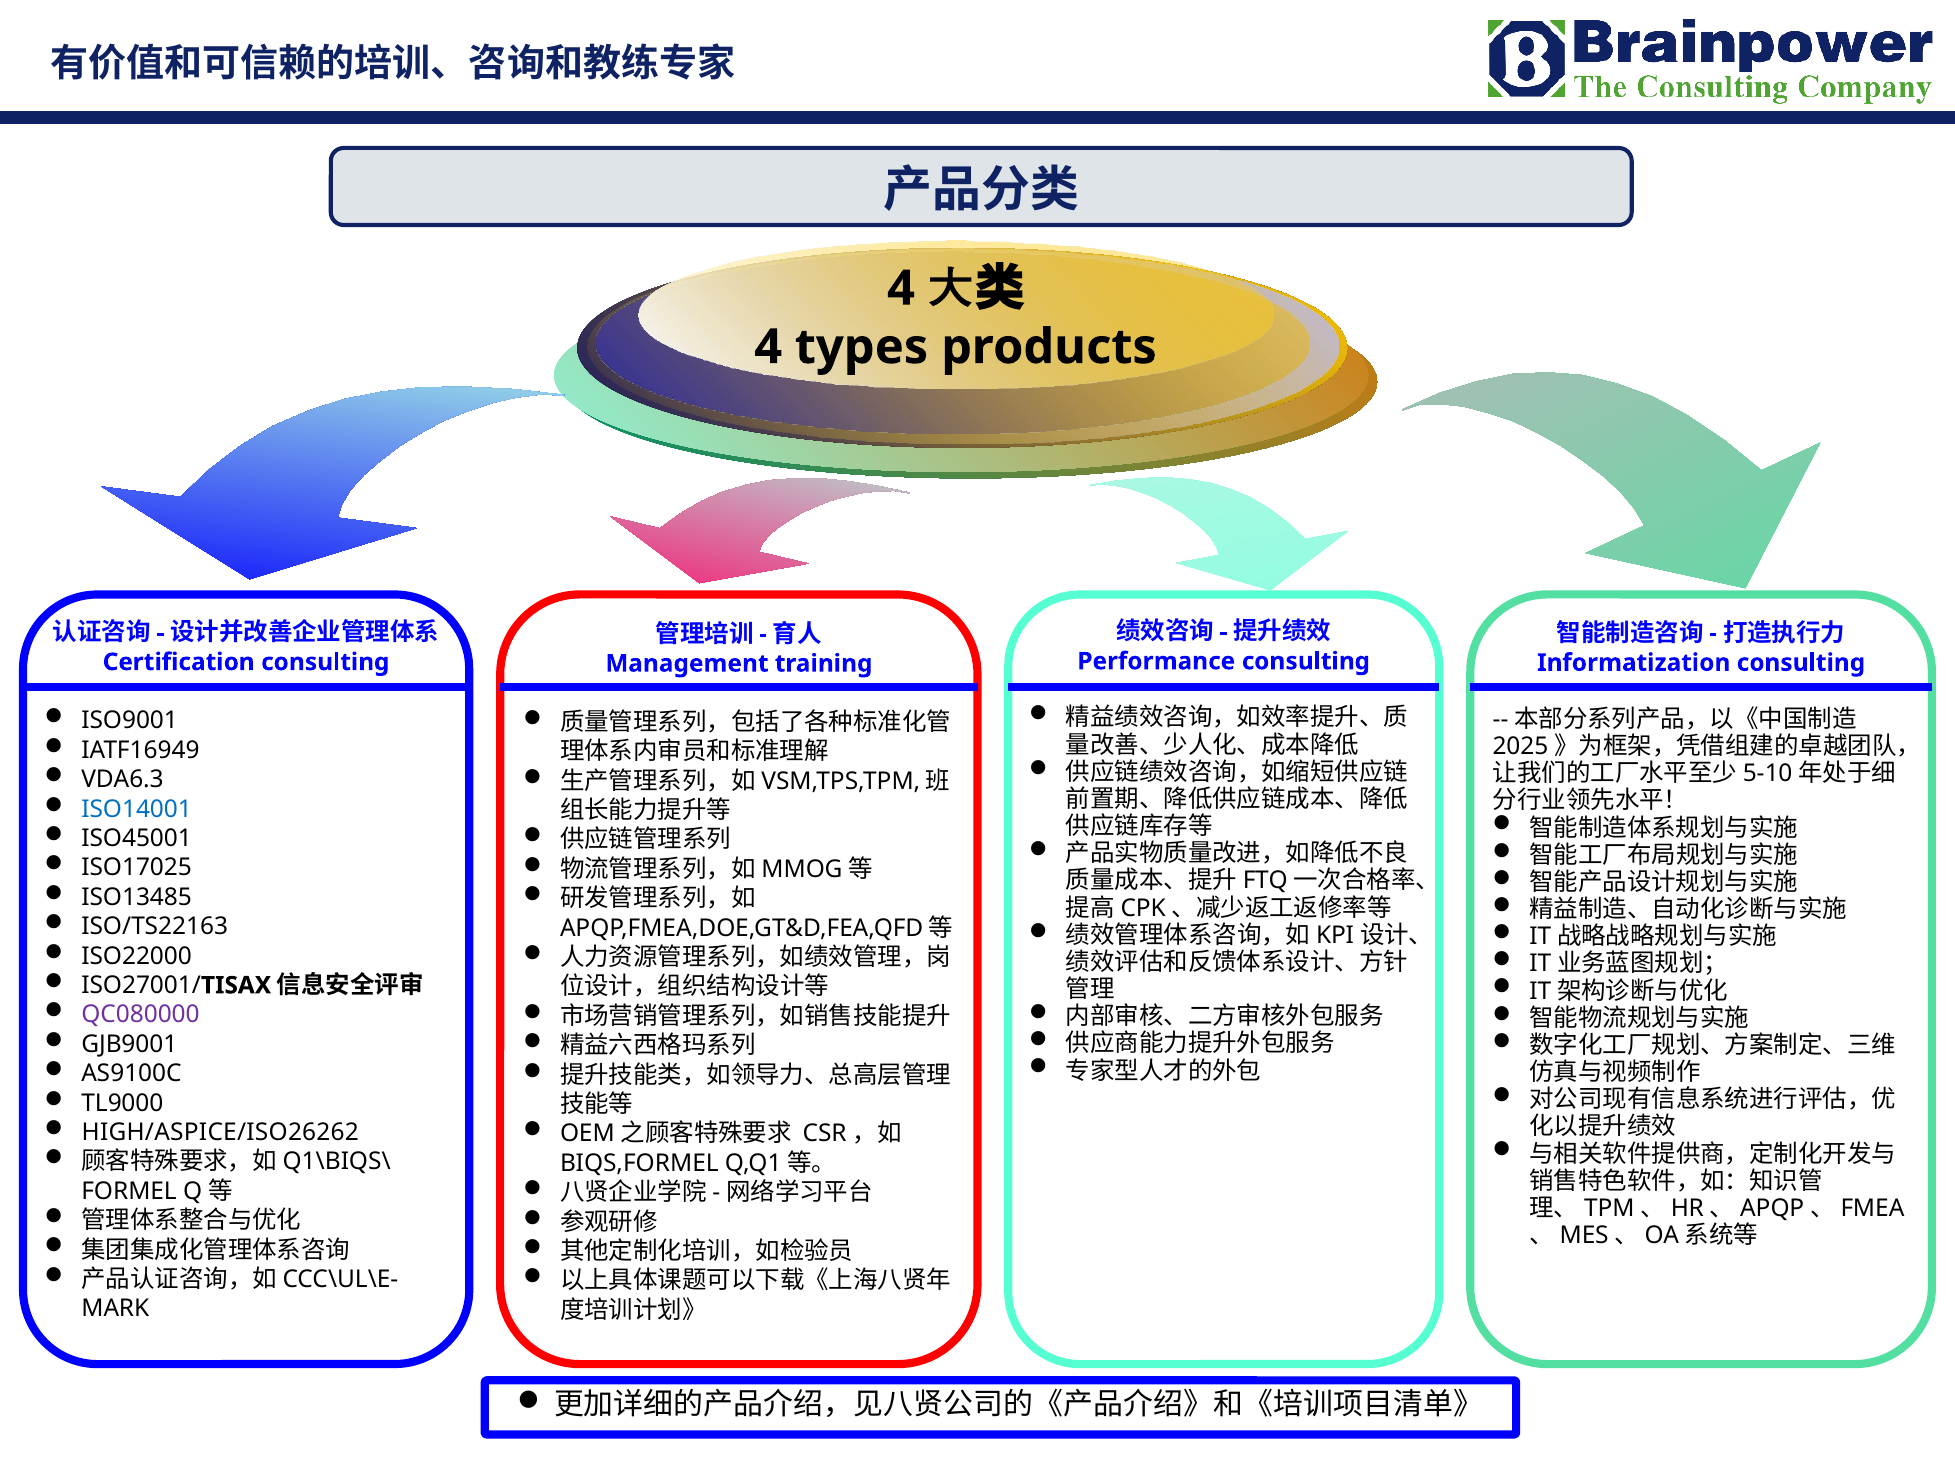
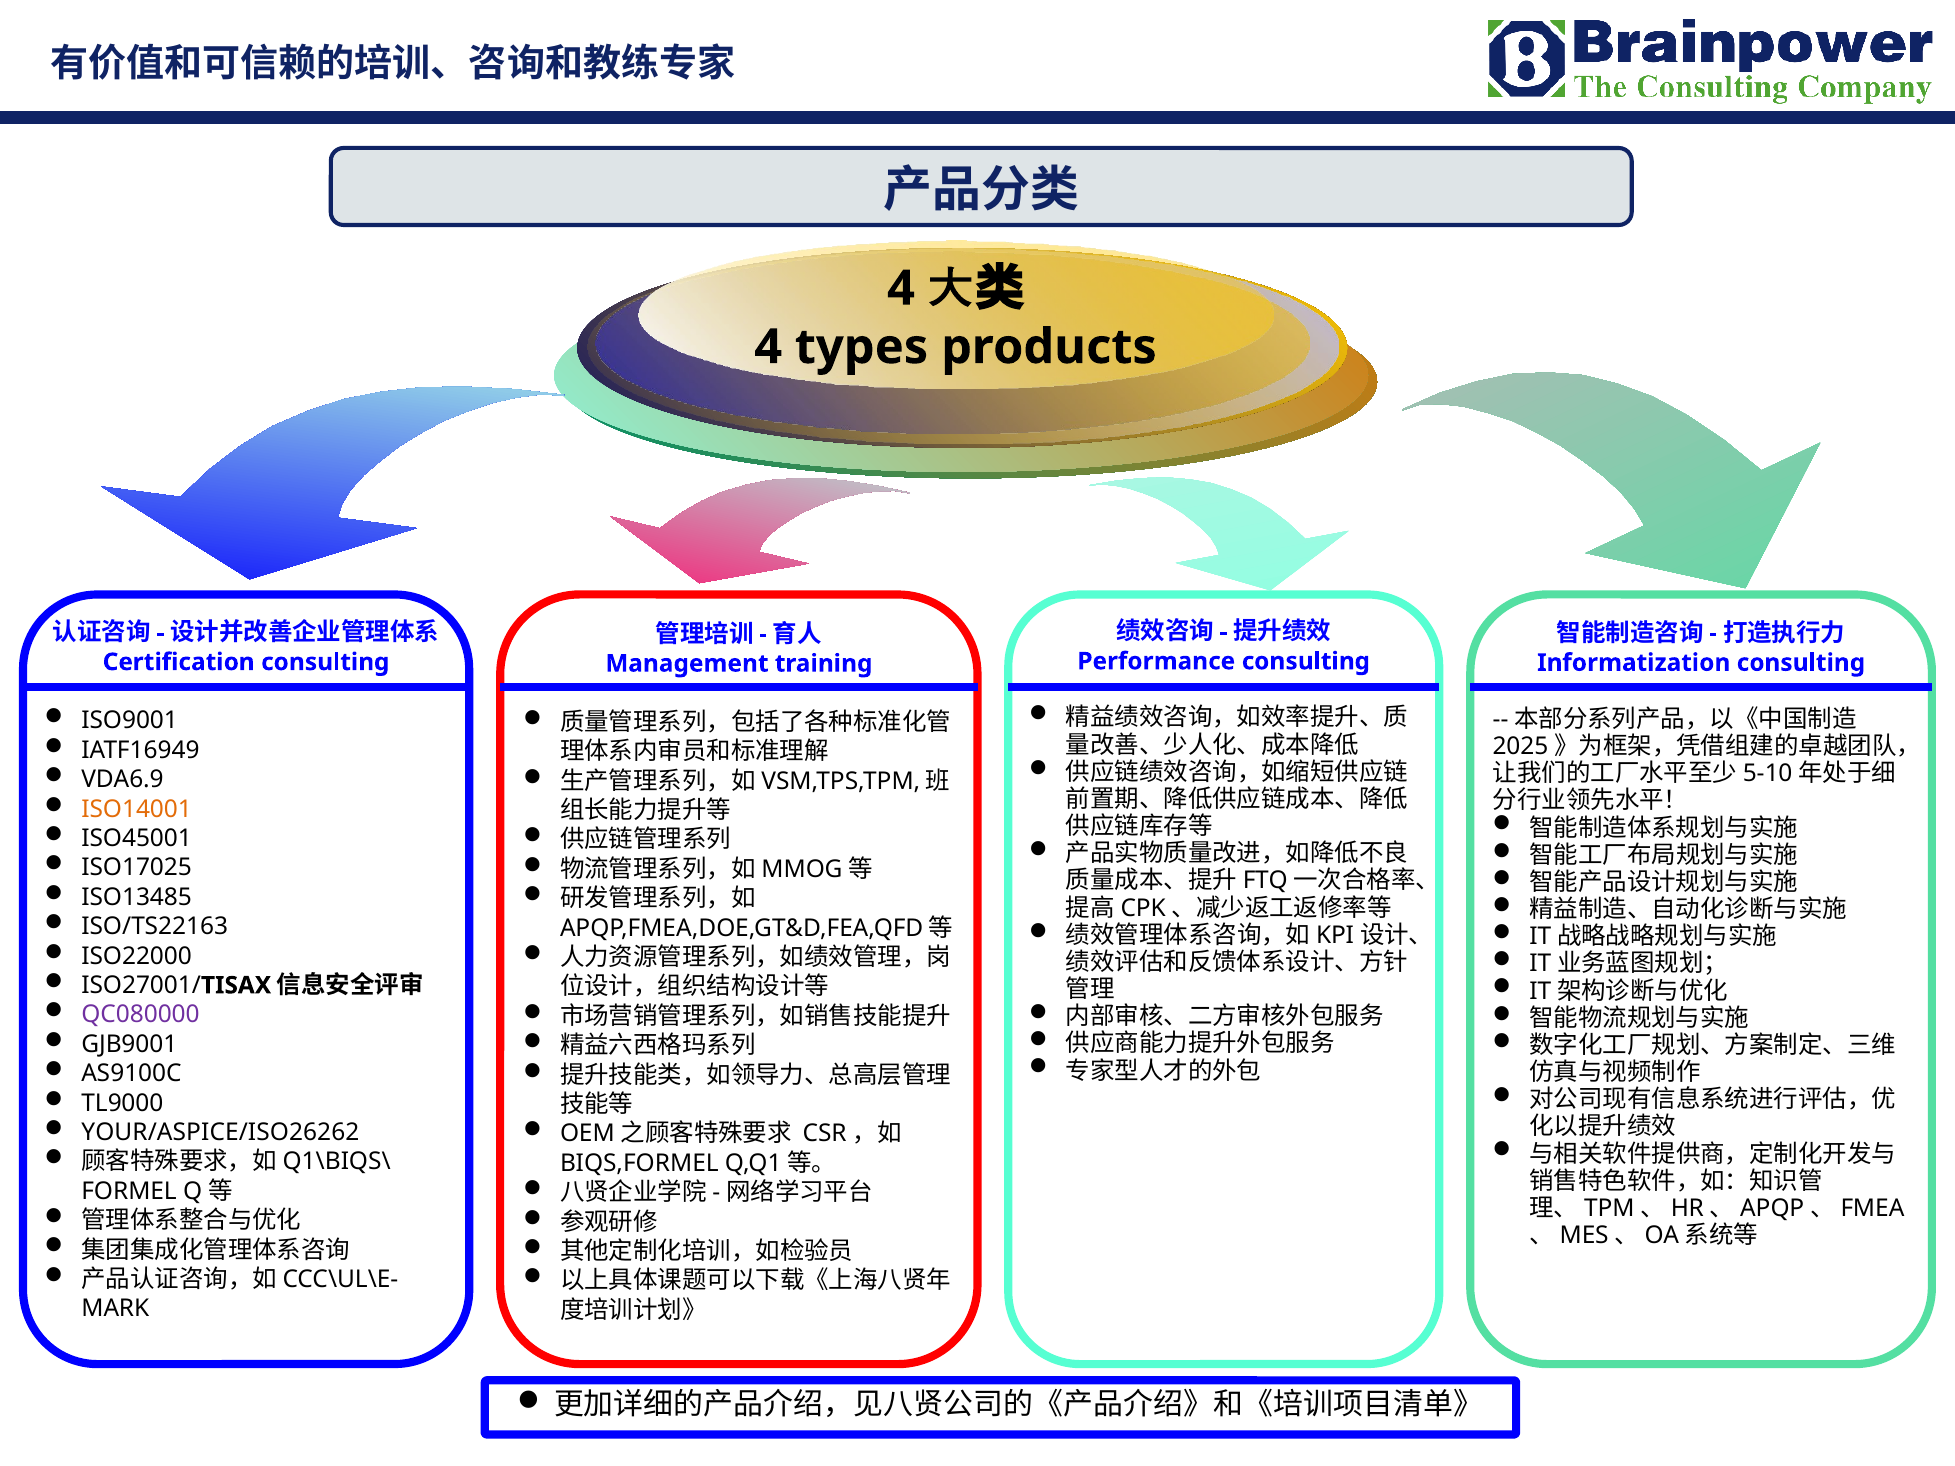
VDA6.3: VDA6.3 -> VDA6.9
ISO14001 colour: blue -> orange
HIGH/ASPICE/ISO26262: HIGH/ASPICE/ISO26262 -> YOUR/ASPICE/ISO26262
